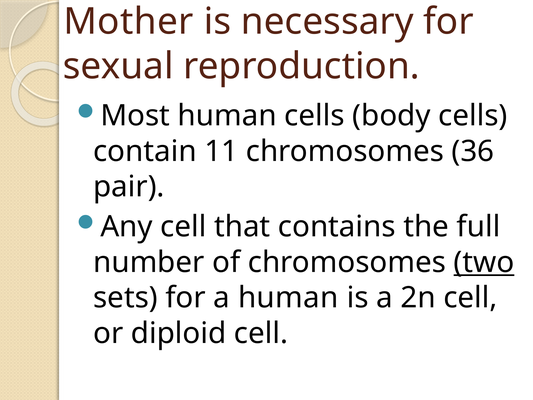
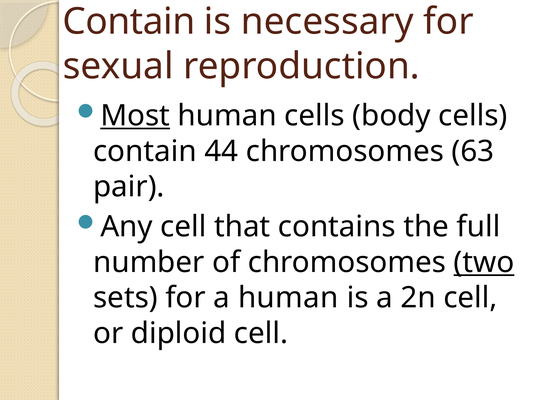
Mother at (128, 22): Mother -> Contain
Most underline: none -> present
11: 11 -> 44
36: 36 -> 63
